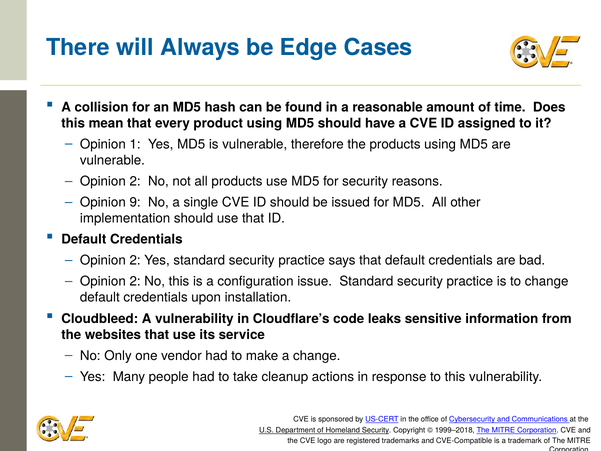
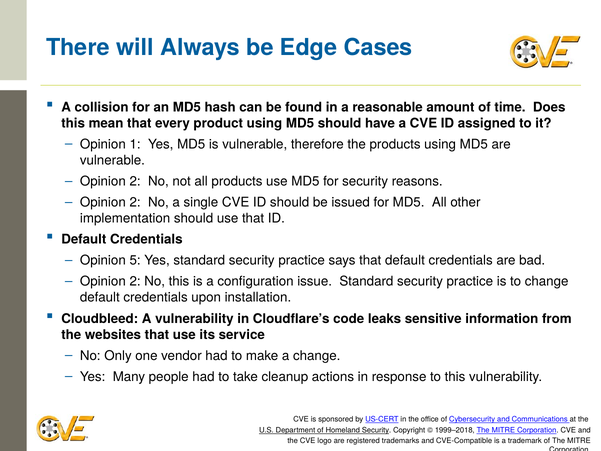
9 at (135, 202): 9 -> 2
2 at (135, 260): 2 -> 5
